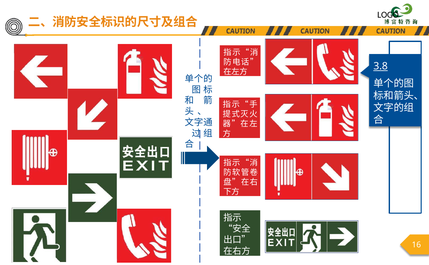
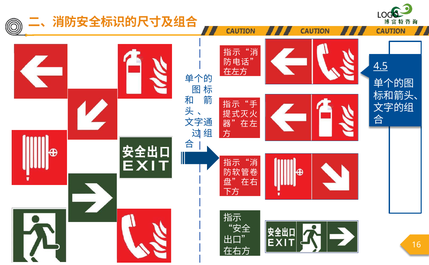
3.8: 3.8 -> 4.5
